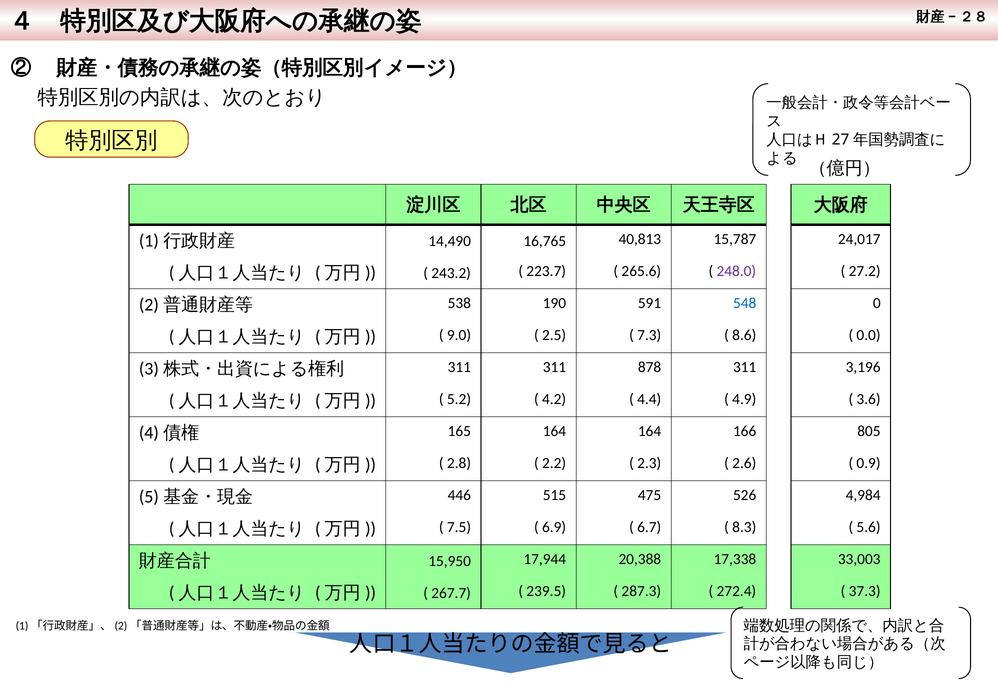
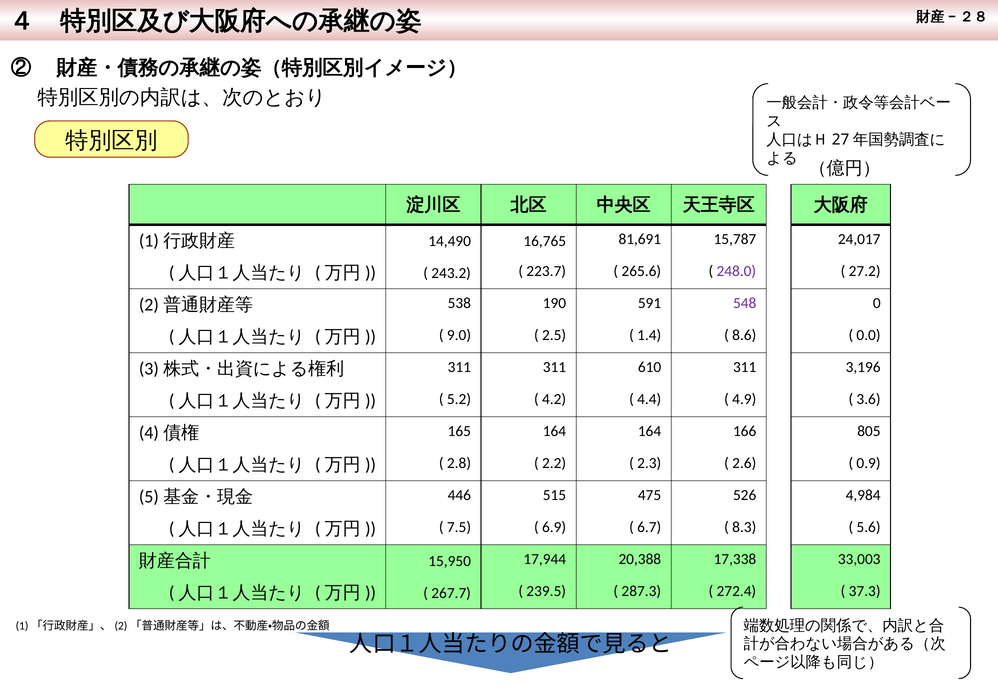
40,813: 40,813 -> 81,691
548 colour: blue -> purple
7.3: 7.3 -> 1.4
878: 878 -> 610
